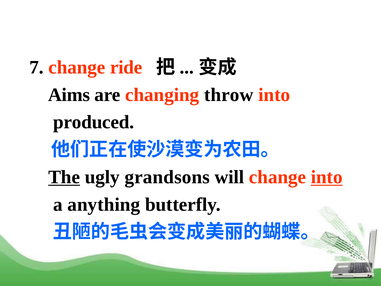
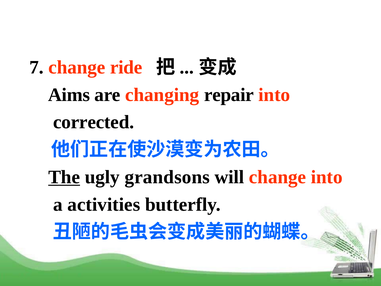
throw: throw -> repair
produced: produced -> corrected
into at (327, 177) underline: present -> none
anything: anything -> activities
